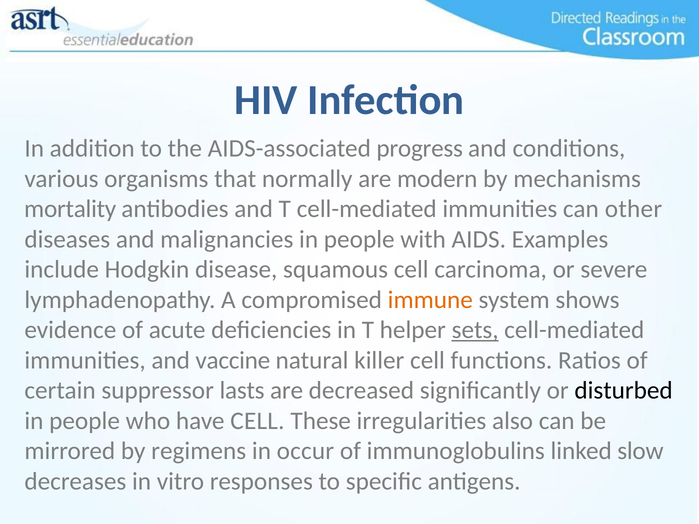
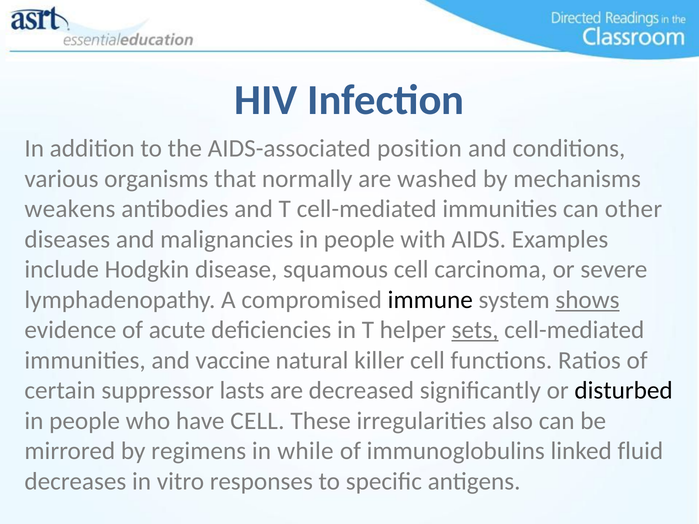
progress: progress -> position
modern: modern -> washed
mortality: mortality -> weakens
immune colour: orange -> black
shows underline: none -> present
occur: occur -> while
slow: slow -> fluid
